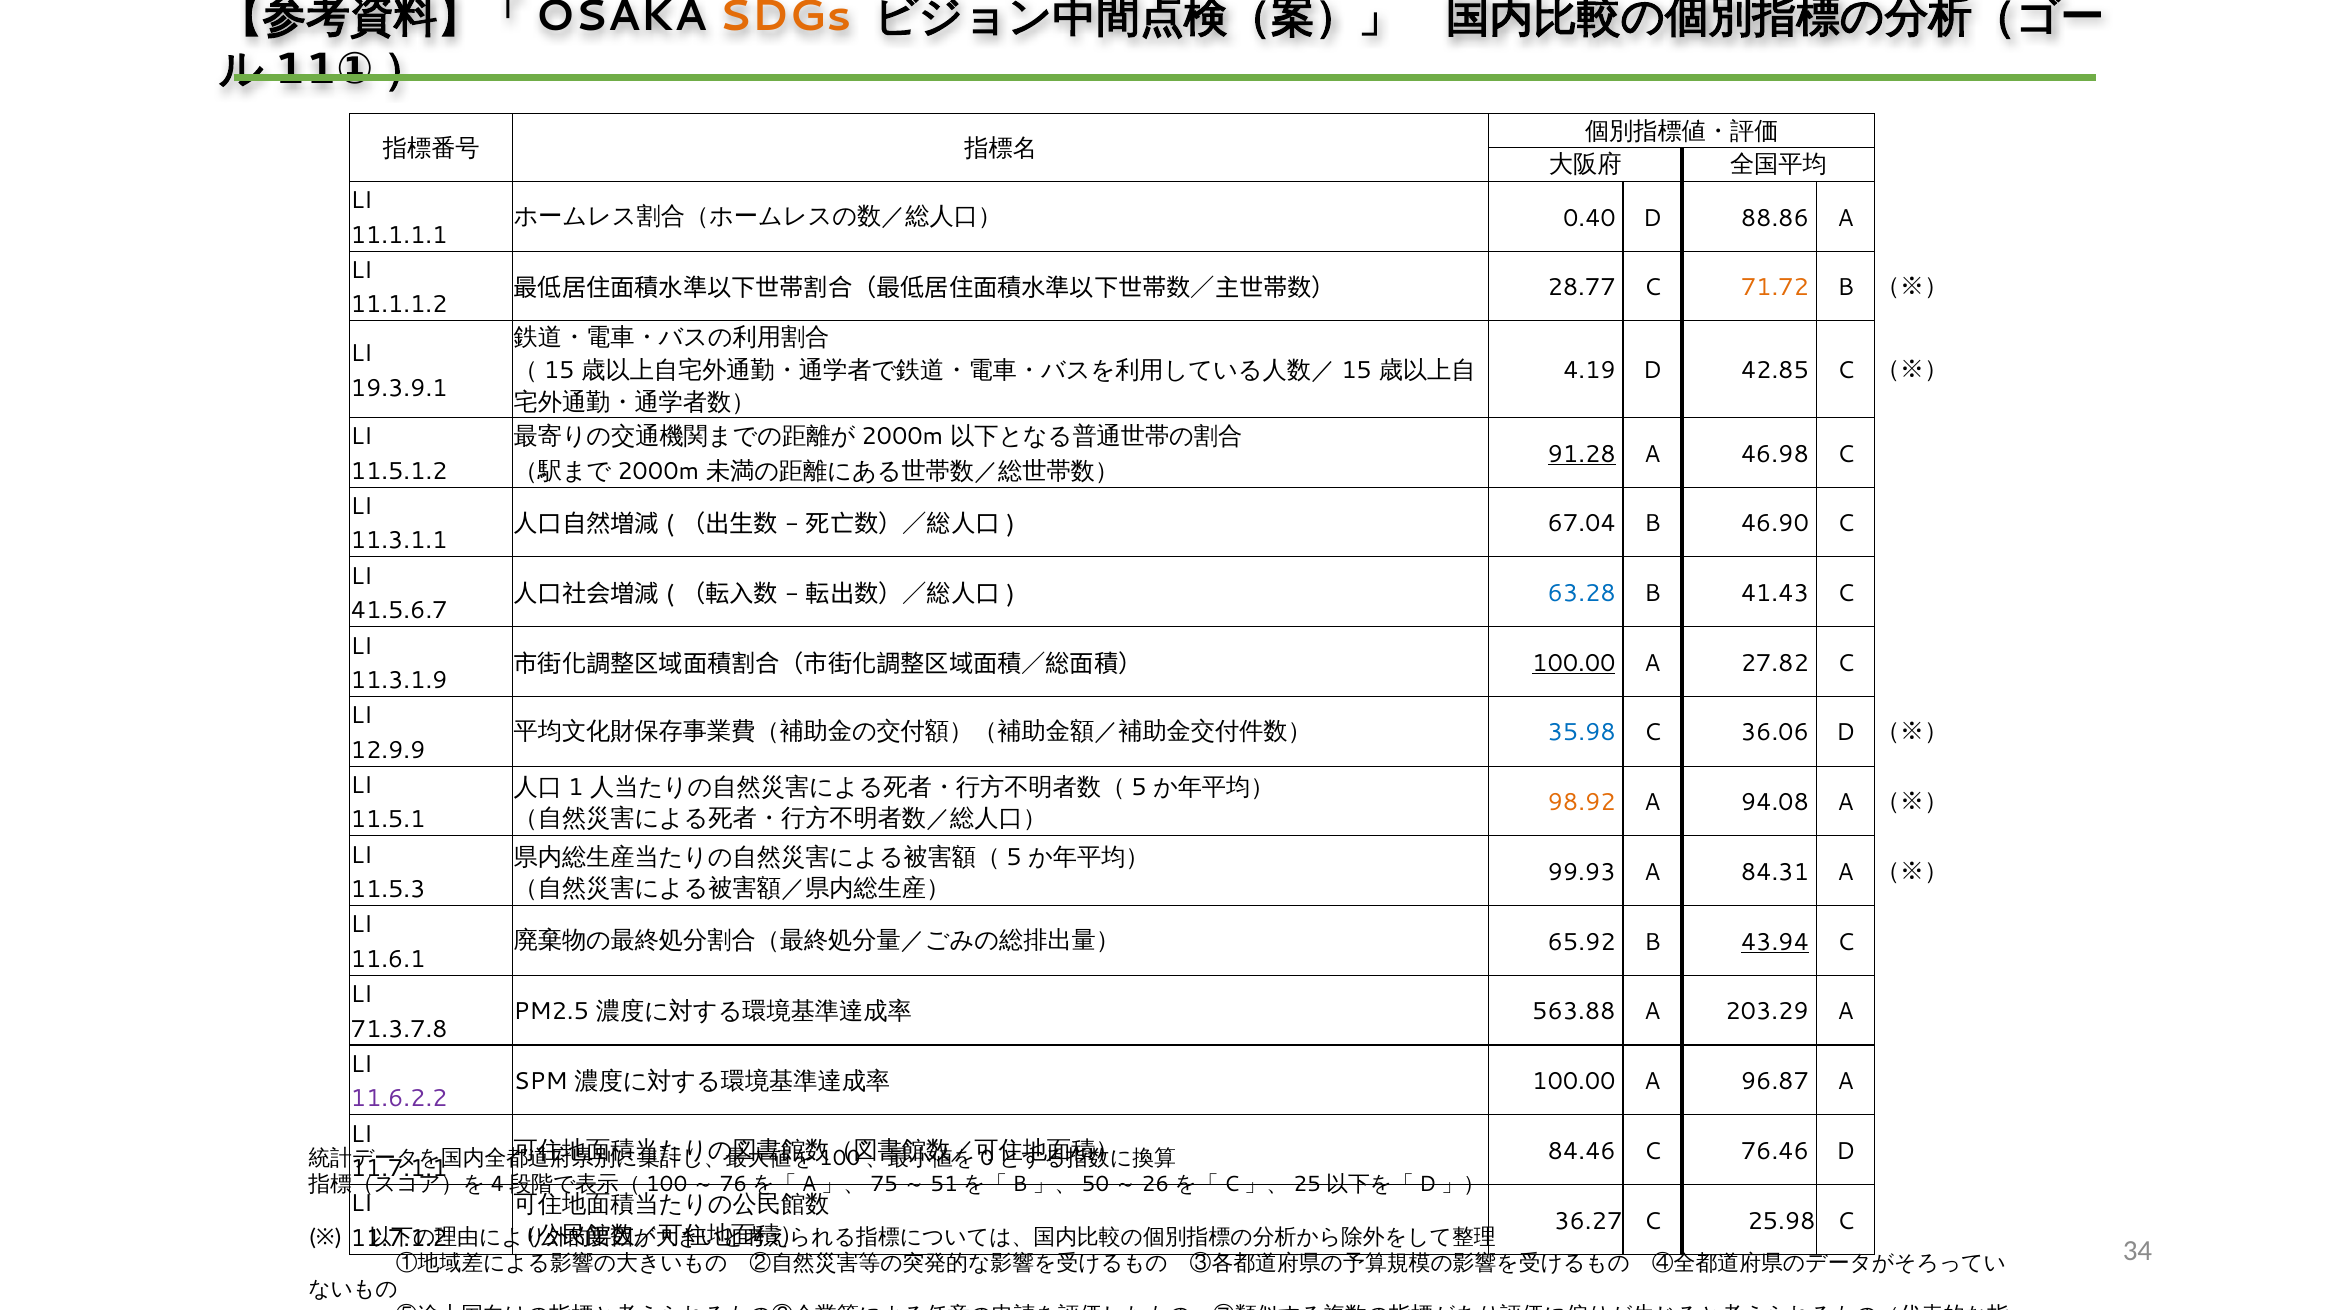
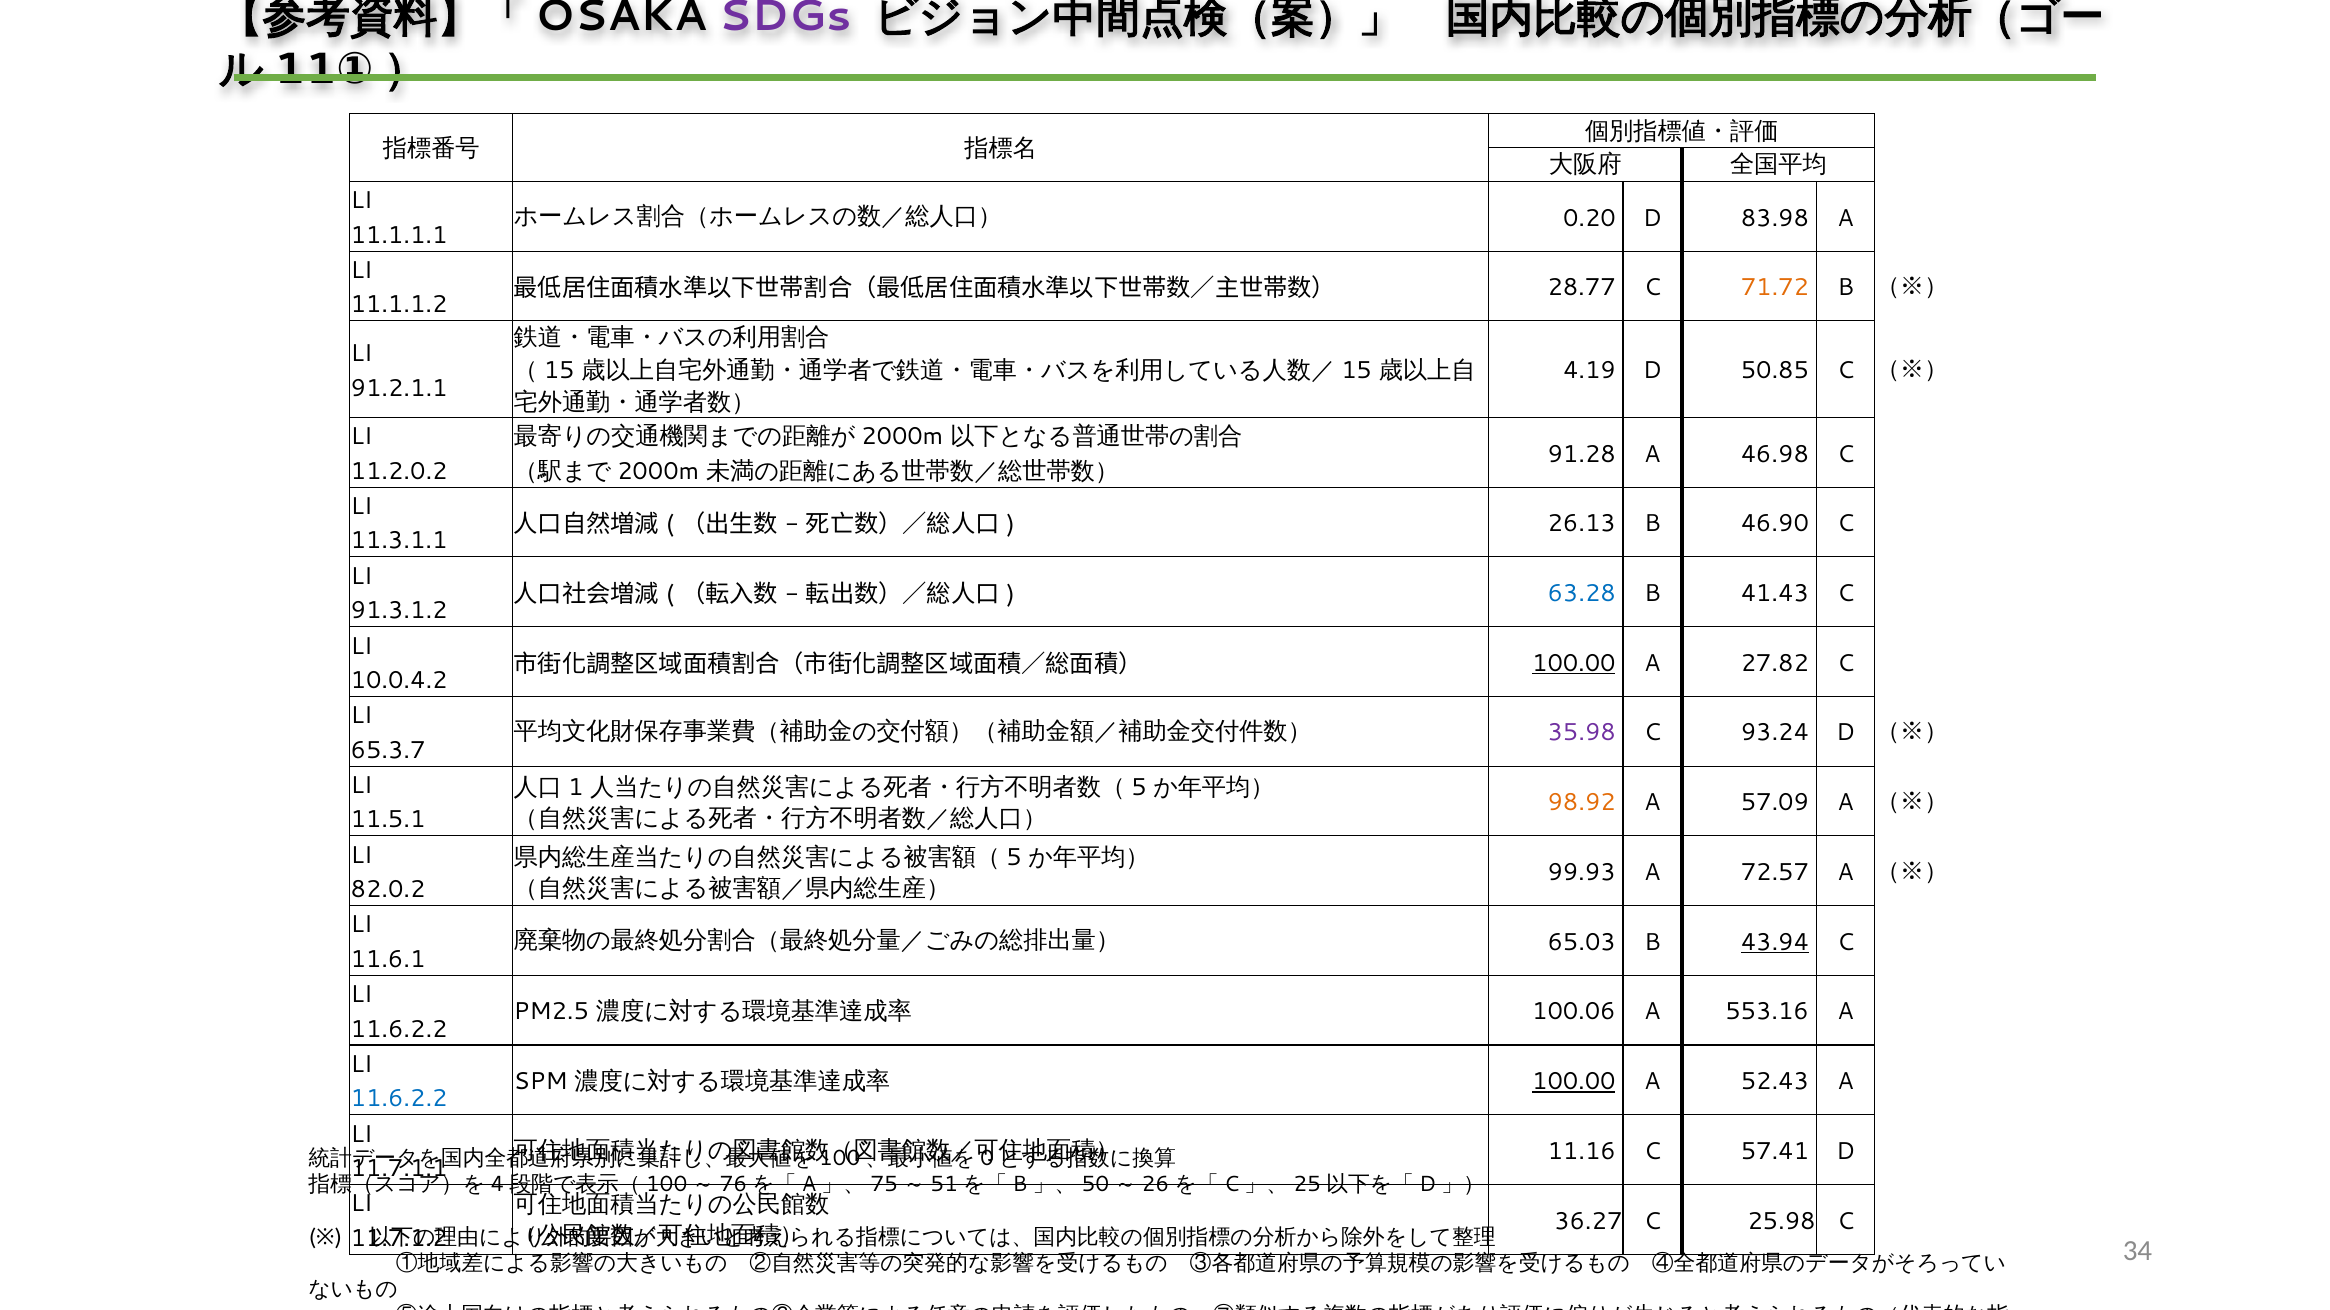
SDGs colour: orange -> purple
0.40: 0.40 -> 0.20
88.86: 88.86 -> 83.98
42.85: 42.85 -> 50.85
19.3.9.1: 19.3.9.1 -> 91.2.1.1
91.28 underline: present -> none
11.5.1.2: 11.5.1.2 -> 11.2.0.2
67.04: 67.04 -> 26.13
41.5.6.7: 41.5.6.7 -> 91.3.1.2
11.3.1.9: 11.3.1.9 -> 10.0.4.2
35.98 colour: blue -> purple
36.06: 36.06 -> 93.24
12.9.9: 12.9.9 -> 65.3.7
94.08: 94.08 -> 57.09
84.31: 84.31 -> 72.57
11.5.3: 11.5.3 -> 82.0.2
65.92: 65.92 -> 65.03
563.88: 563.88 -> 100.06
203.29: 203.29 -> 553.16
71.3.7.8 at (399, 1030): 71.3.7.8 -> 11.6.2.2
100.00 at (1574, 1082) underline: none -> present
96.87: 96.87 -> 52.43
11.6.2.2 at (399, 1099) colour: purple -> blue
84.46: 84.46 -> 11.16
76.46: 76.46 -> 57.41
